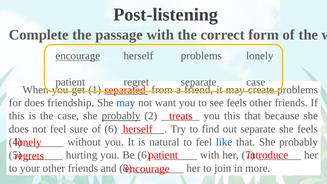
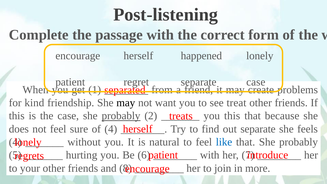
encourage at (78, 56) underline: present -> none
herself problems: problems -> happened
for does: does -> kind
may at (126, 103) colour: blue -> black
see feels: feels -> treat
of 6: 6 -> 4
